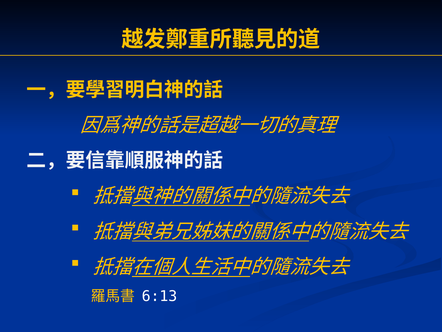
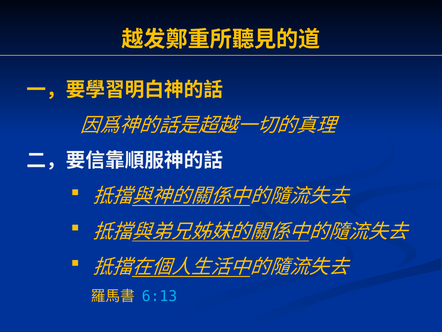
6:13 colour: white -> light blue
